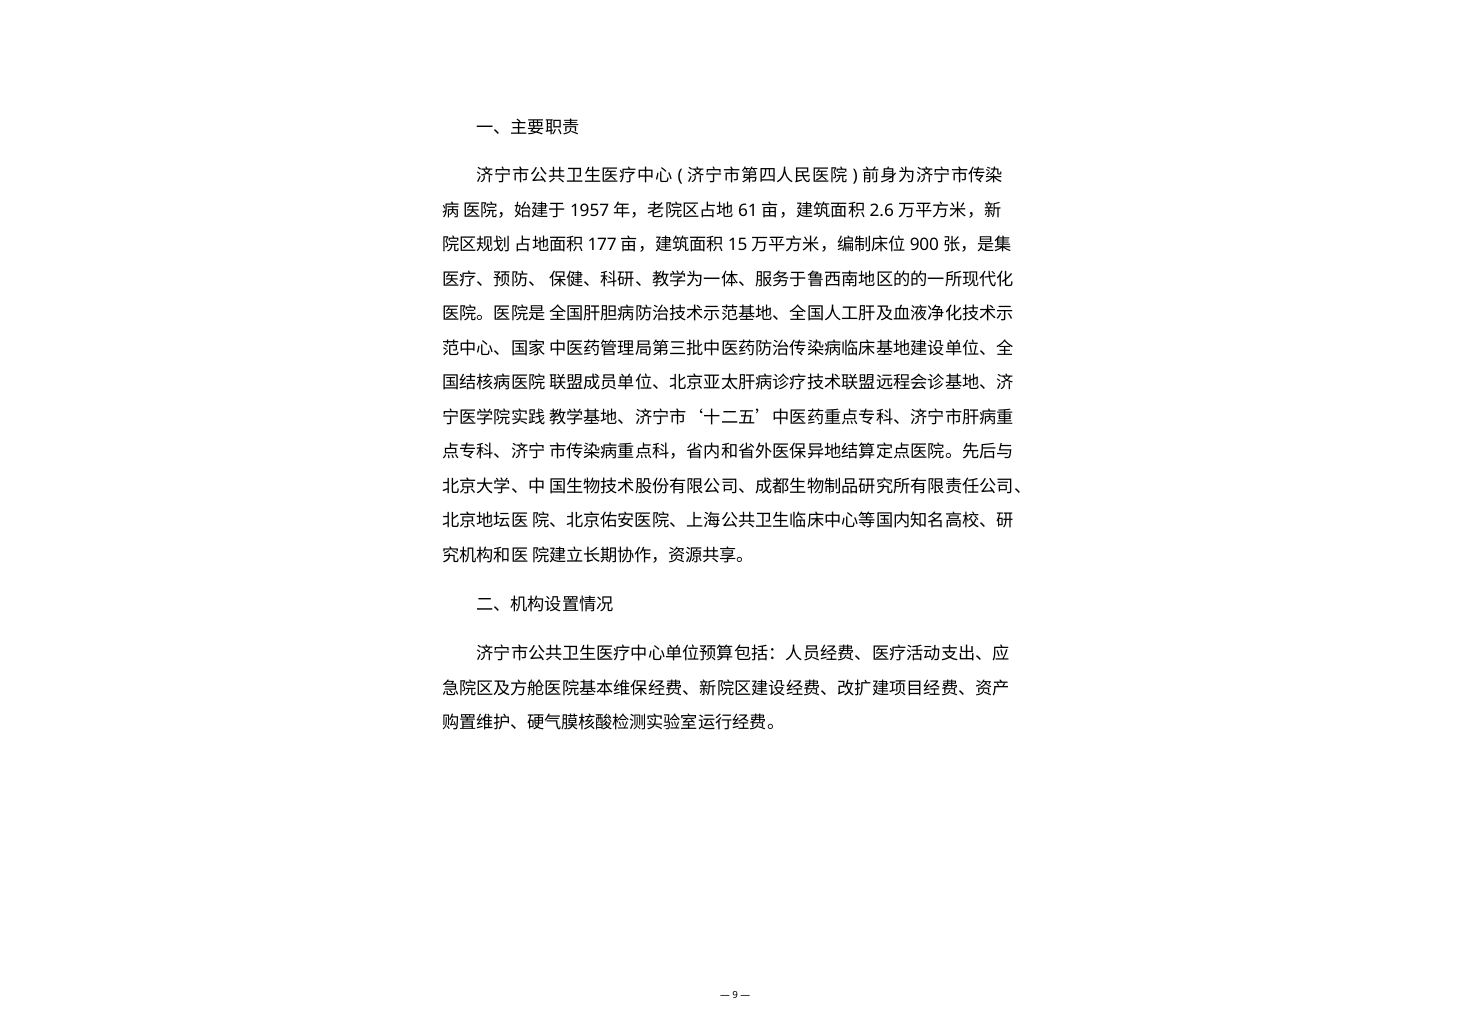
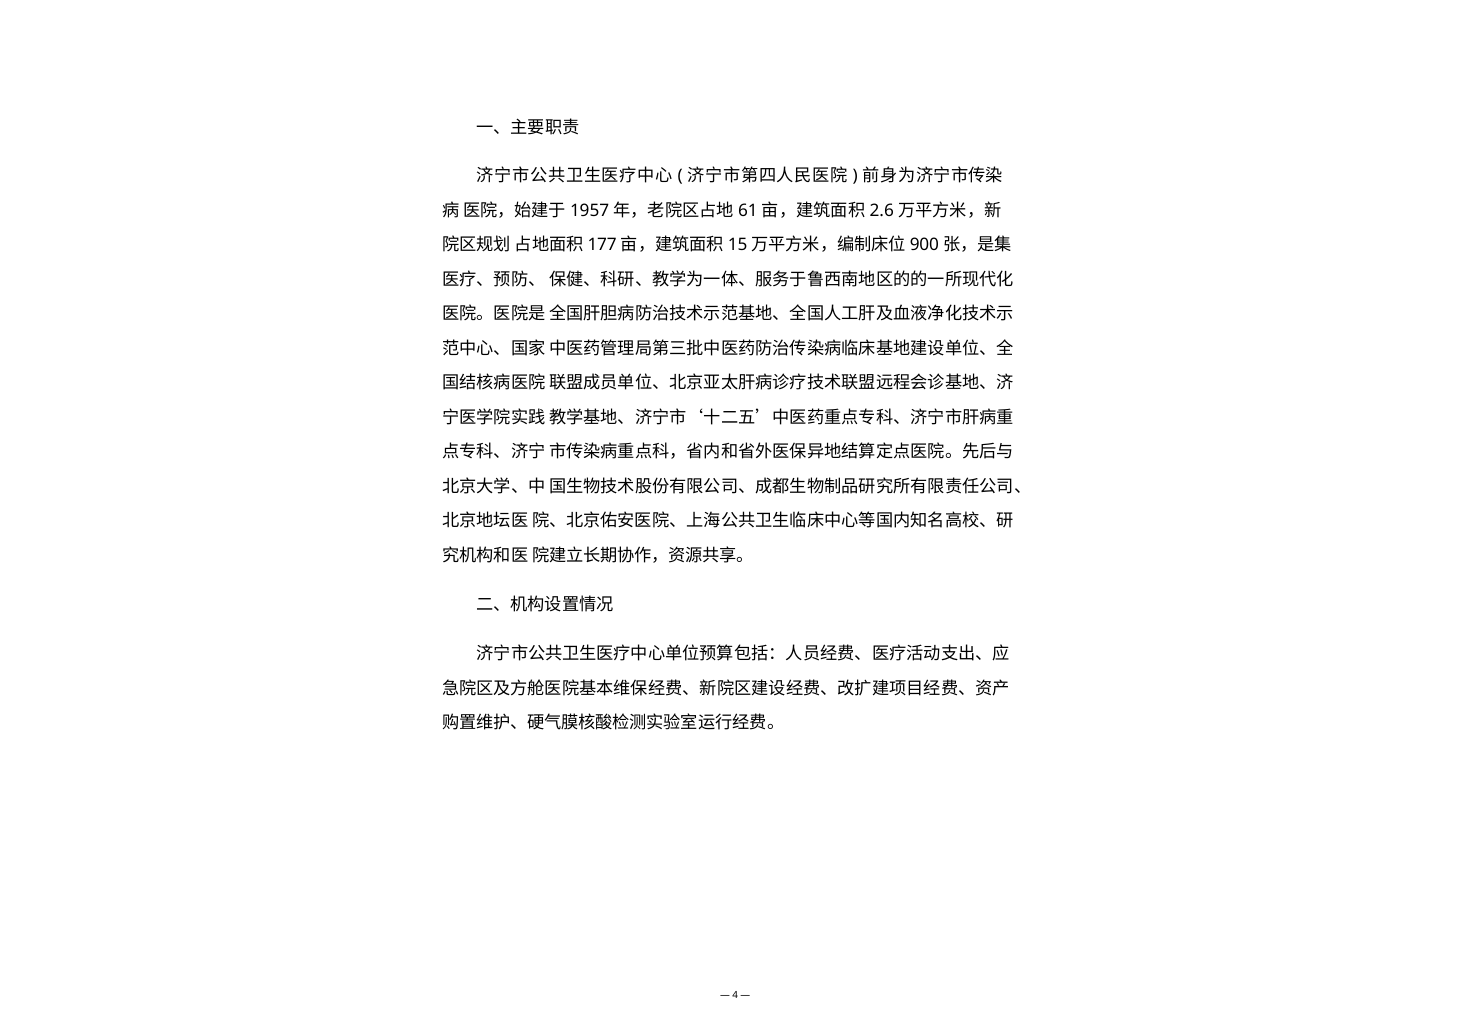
9: 9 -> 4
